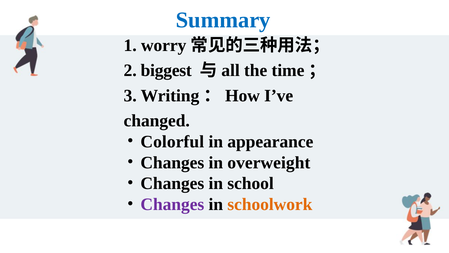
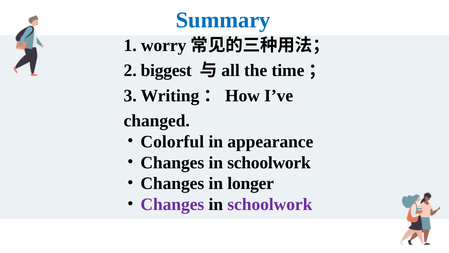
overweight at (269, 162): overweight -> schoolwork
school: school -> longer
schoolwork at (270, 204) colour: orange -> purple
